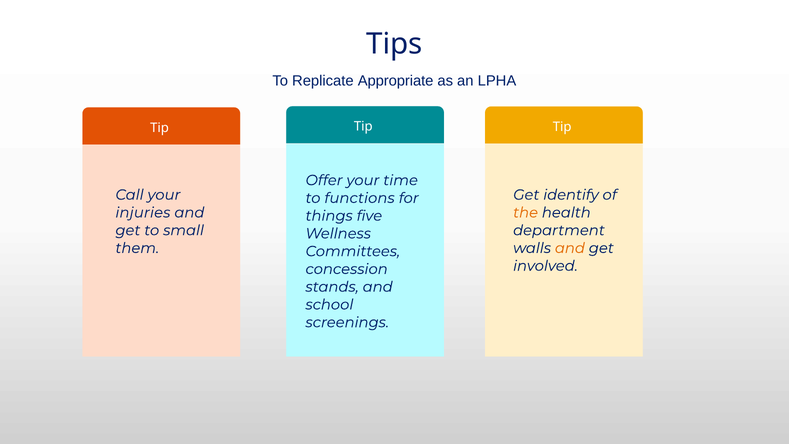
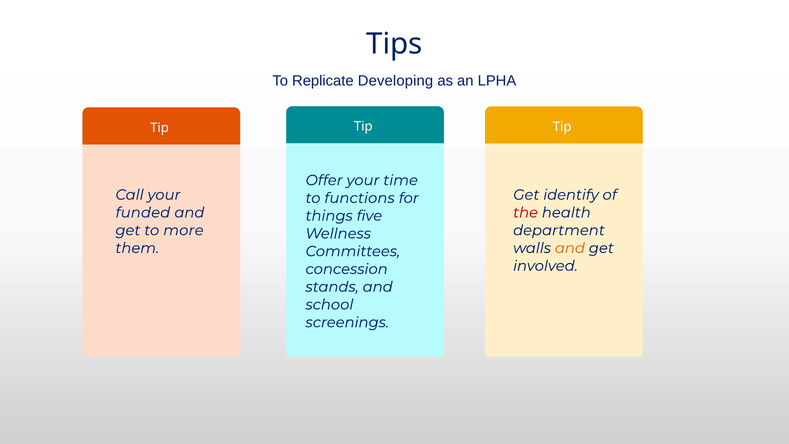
Appropriate: Appropriate -> Developing
injuries: injuries -> funded
the colour: orange -> red
small: small -> more
